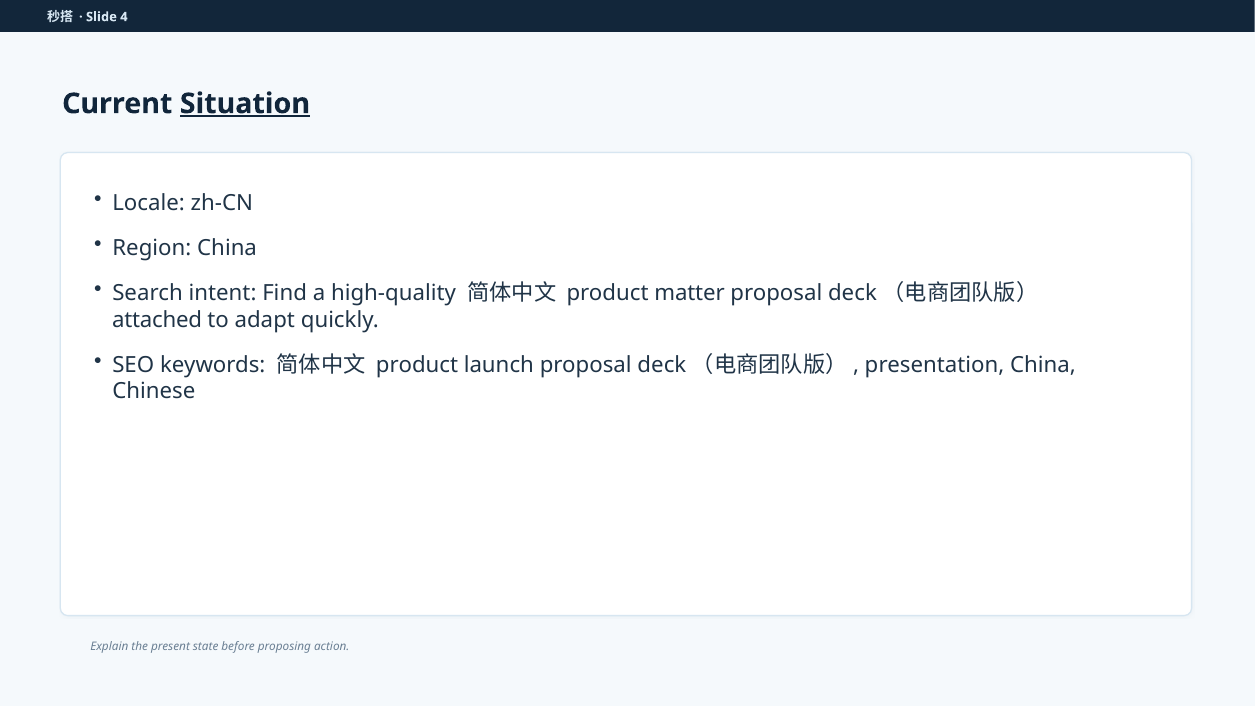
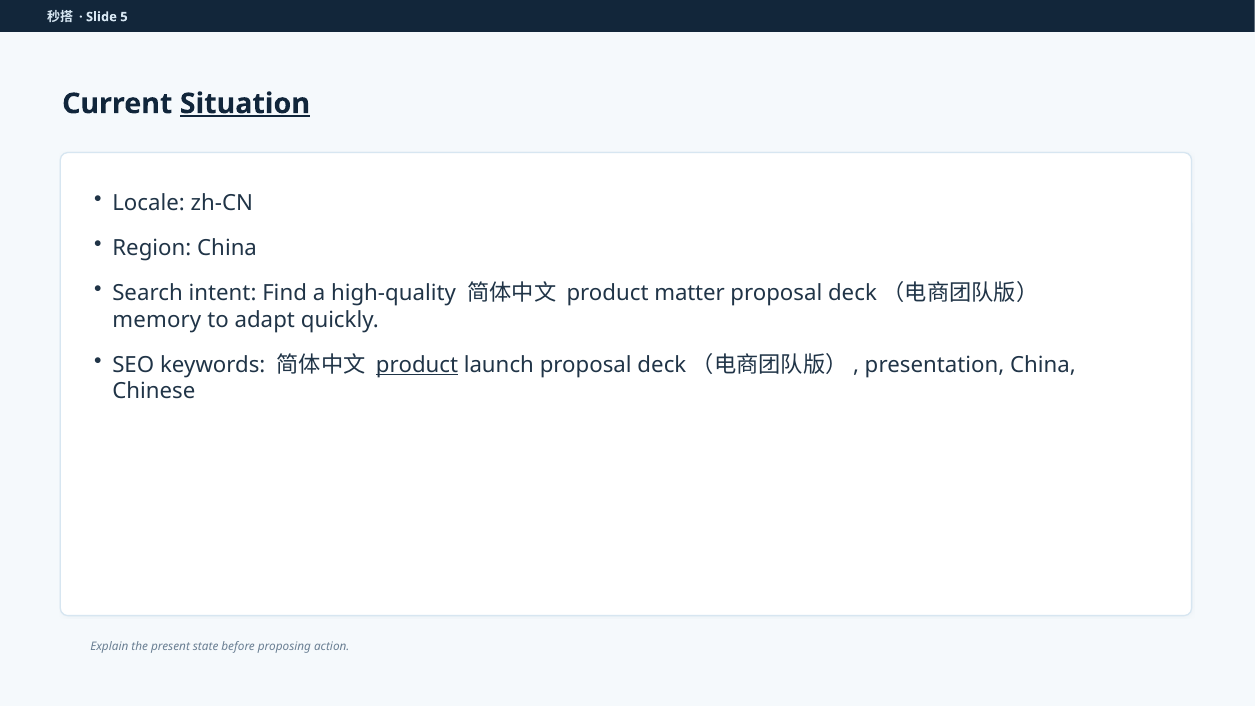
4: 4 -> 5
attached: attached -> memory
product at (417, 365) underline: none -> present
